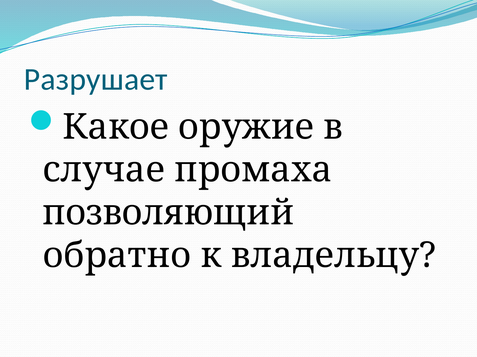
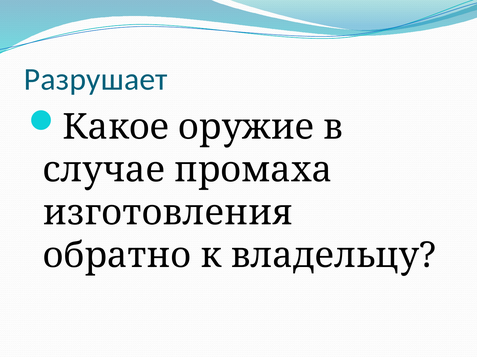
позволяющий: позволяющий -> изготовления
